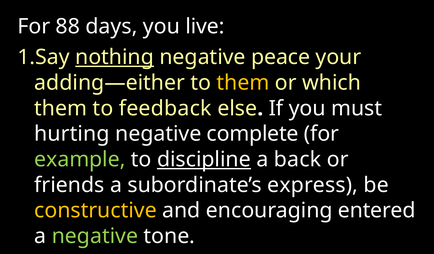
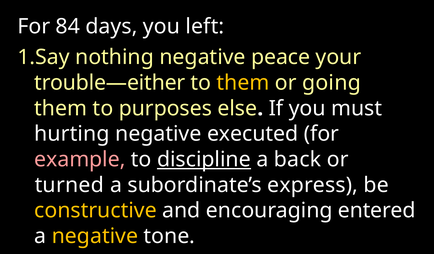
88: 88 -> 84
live: live -> left
nothing underline: present -> none
adding—either: adding—either -> trouble—either
which: which -> going
feedback: feedback -> purposes
complete: complete -> executed
example colour: light green -> pink
friends: friends -> turned
negative at (95, 236) colour: light green -> yellow
